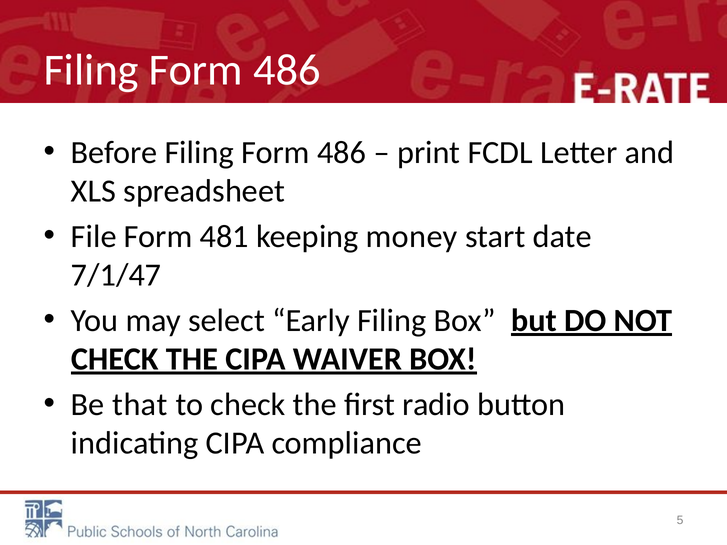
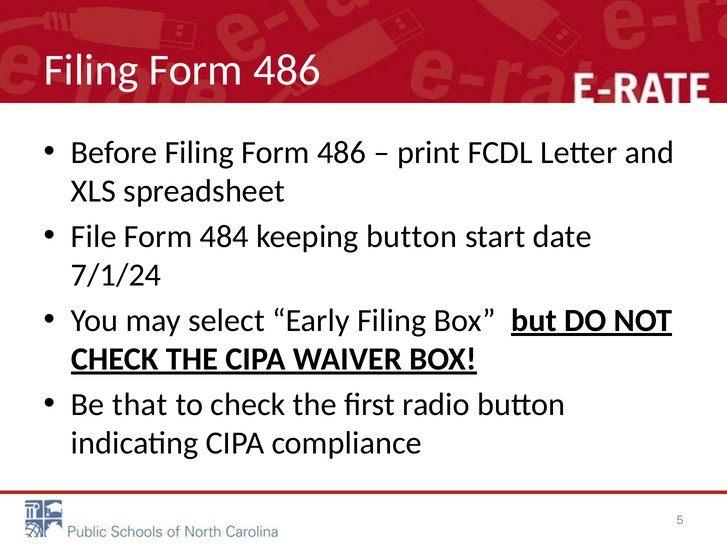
481: 481 -> 484
keeping money: money -> button
7/1/47: 7/1/47 -> 7/1/24
